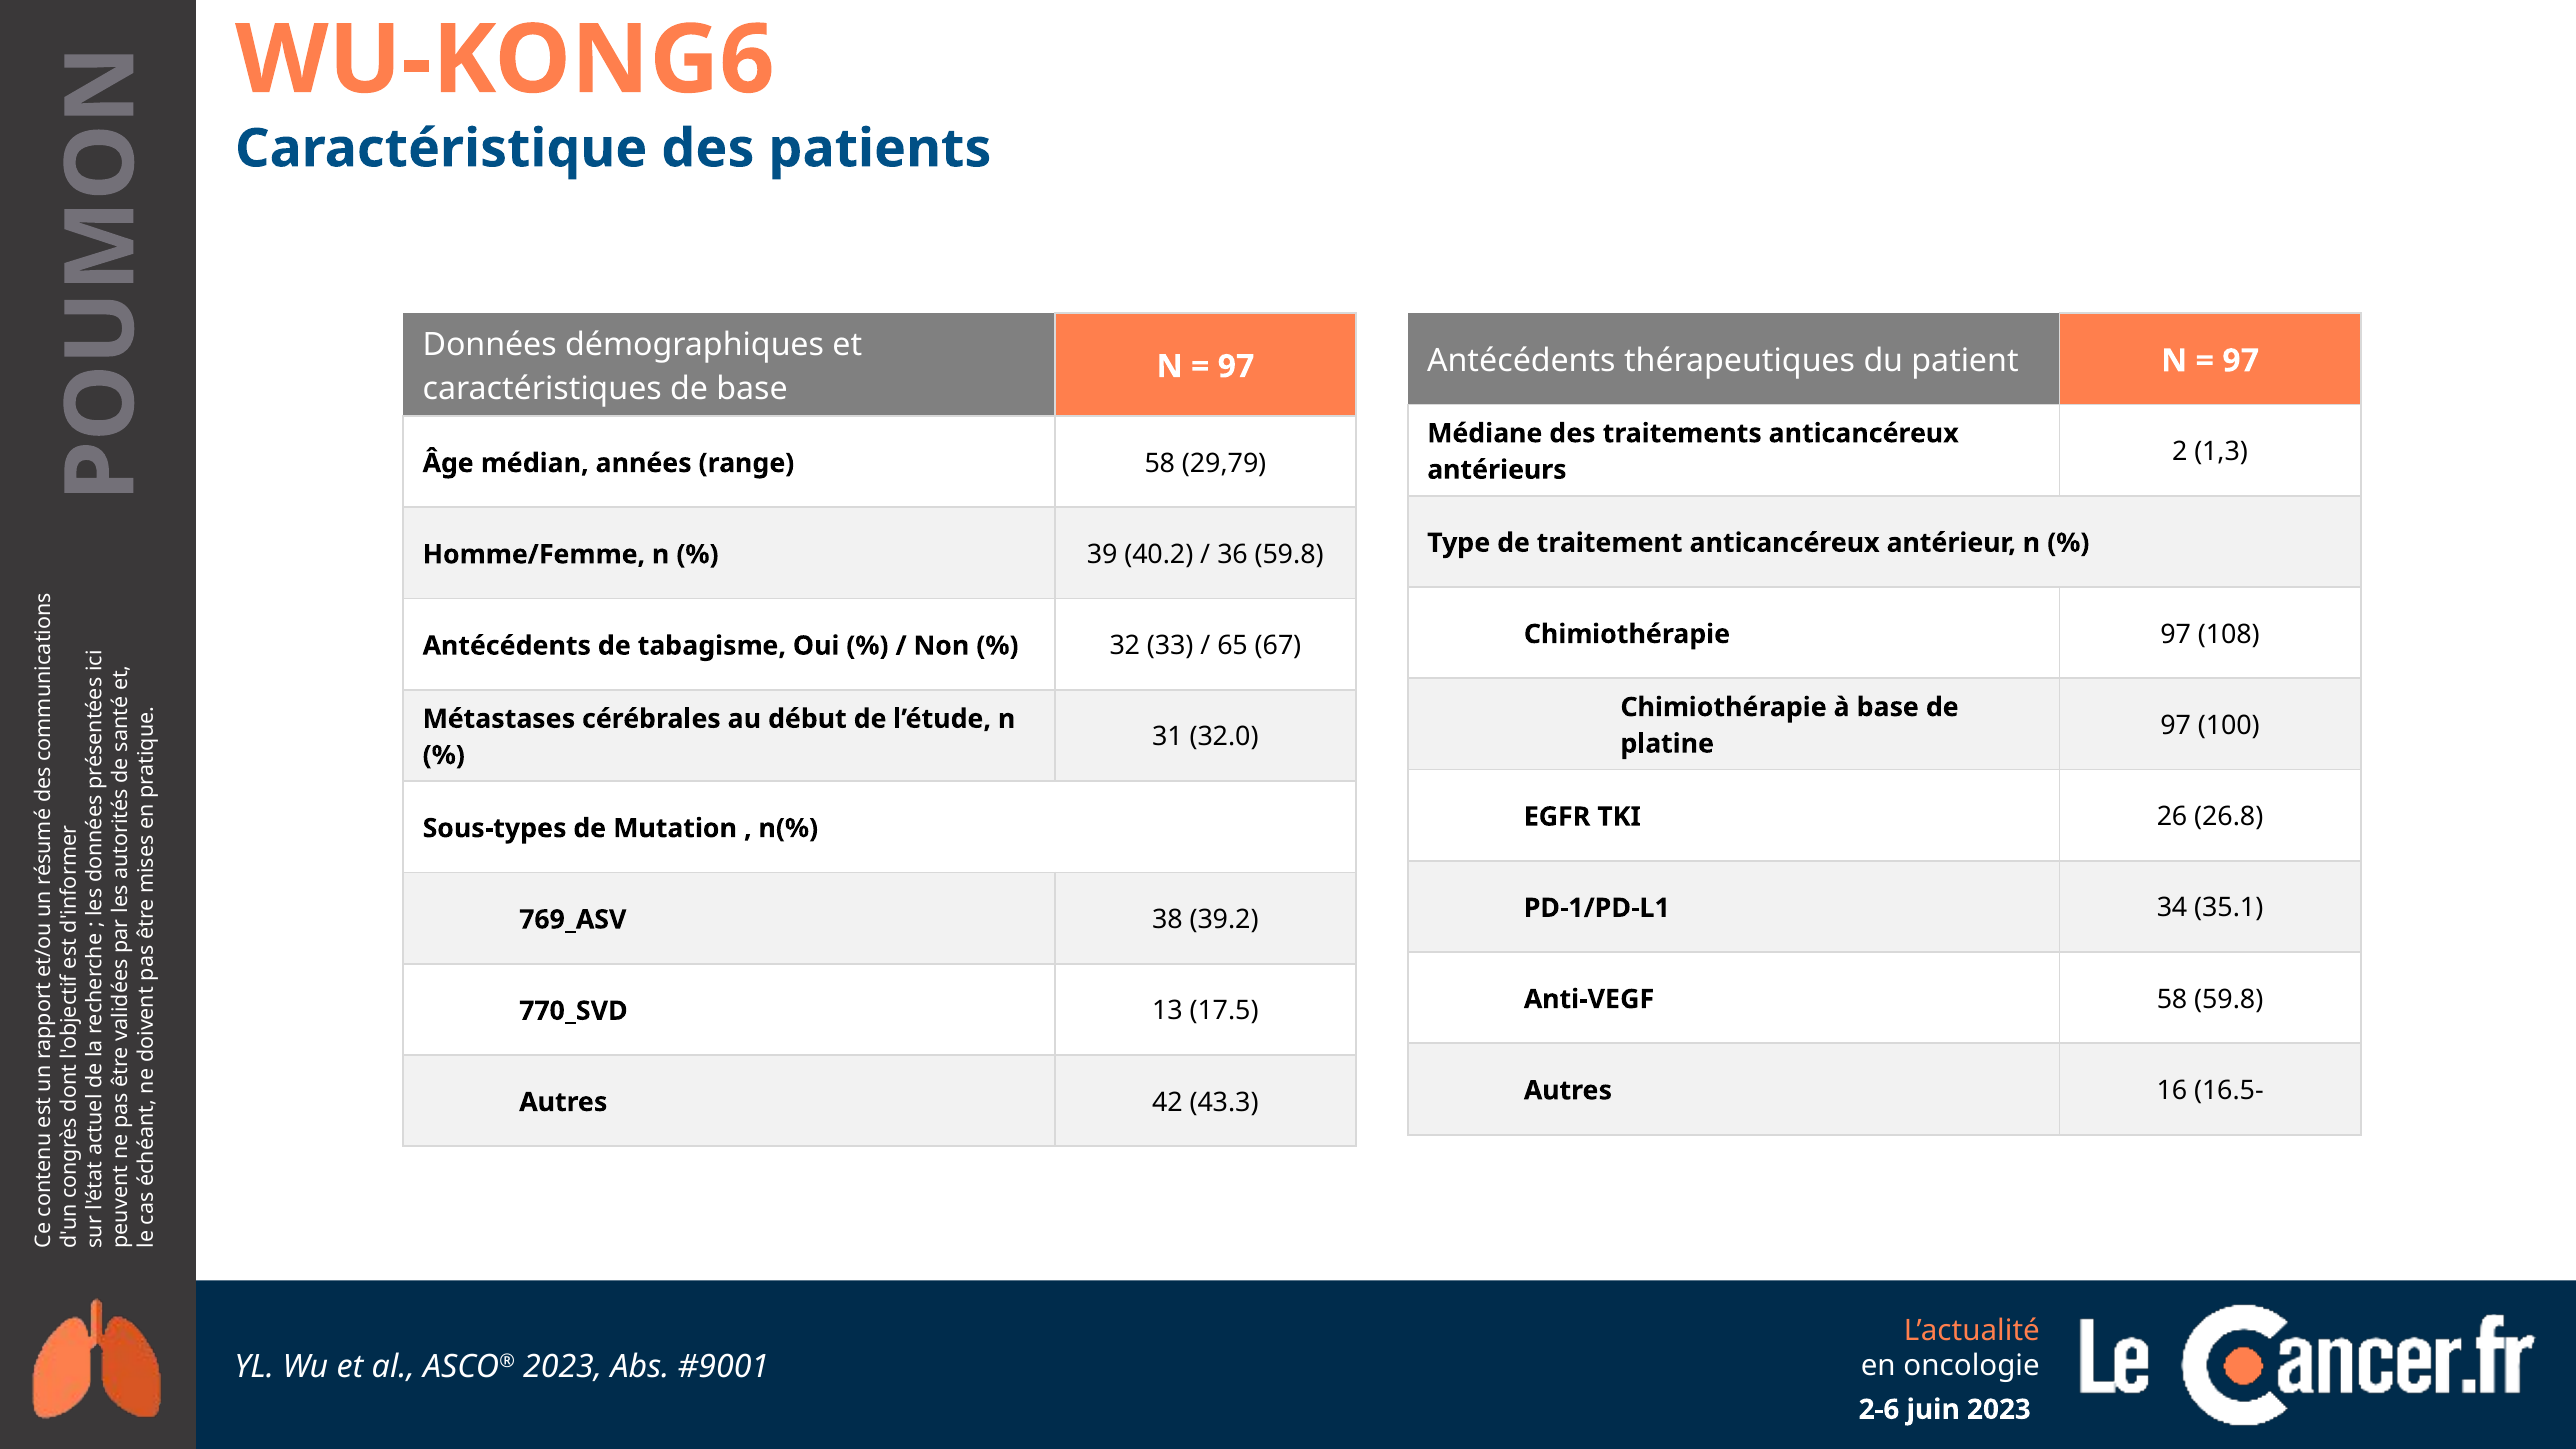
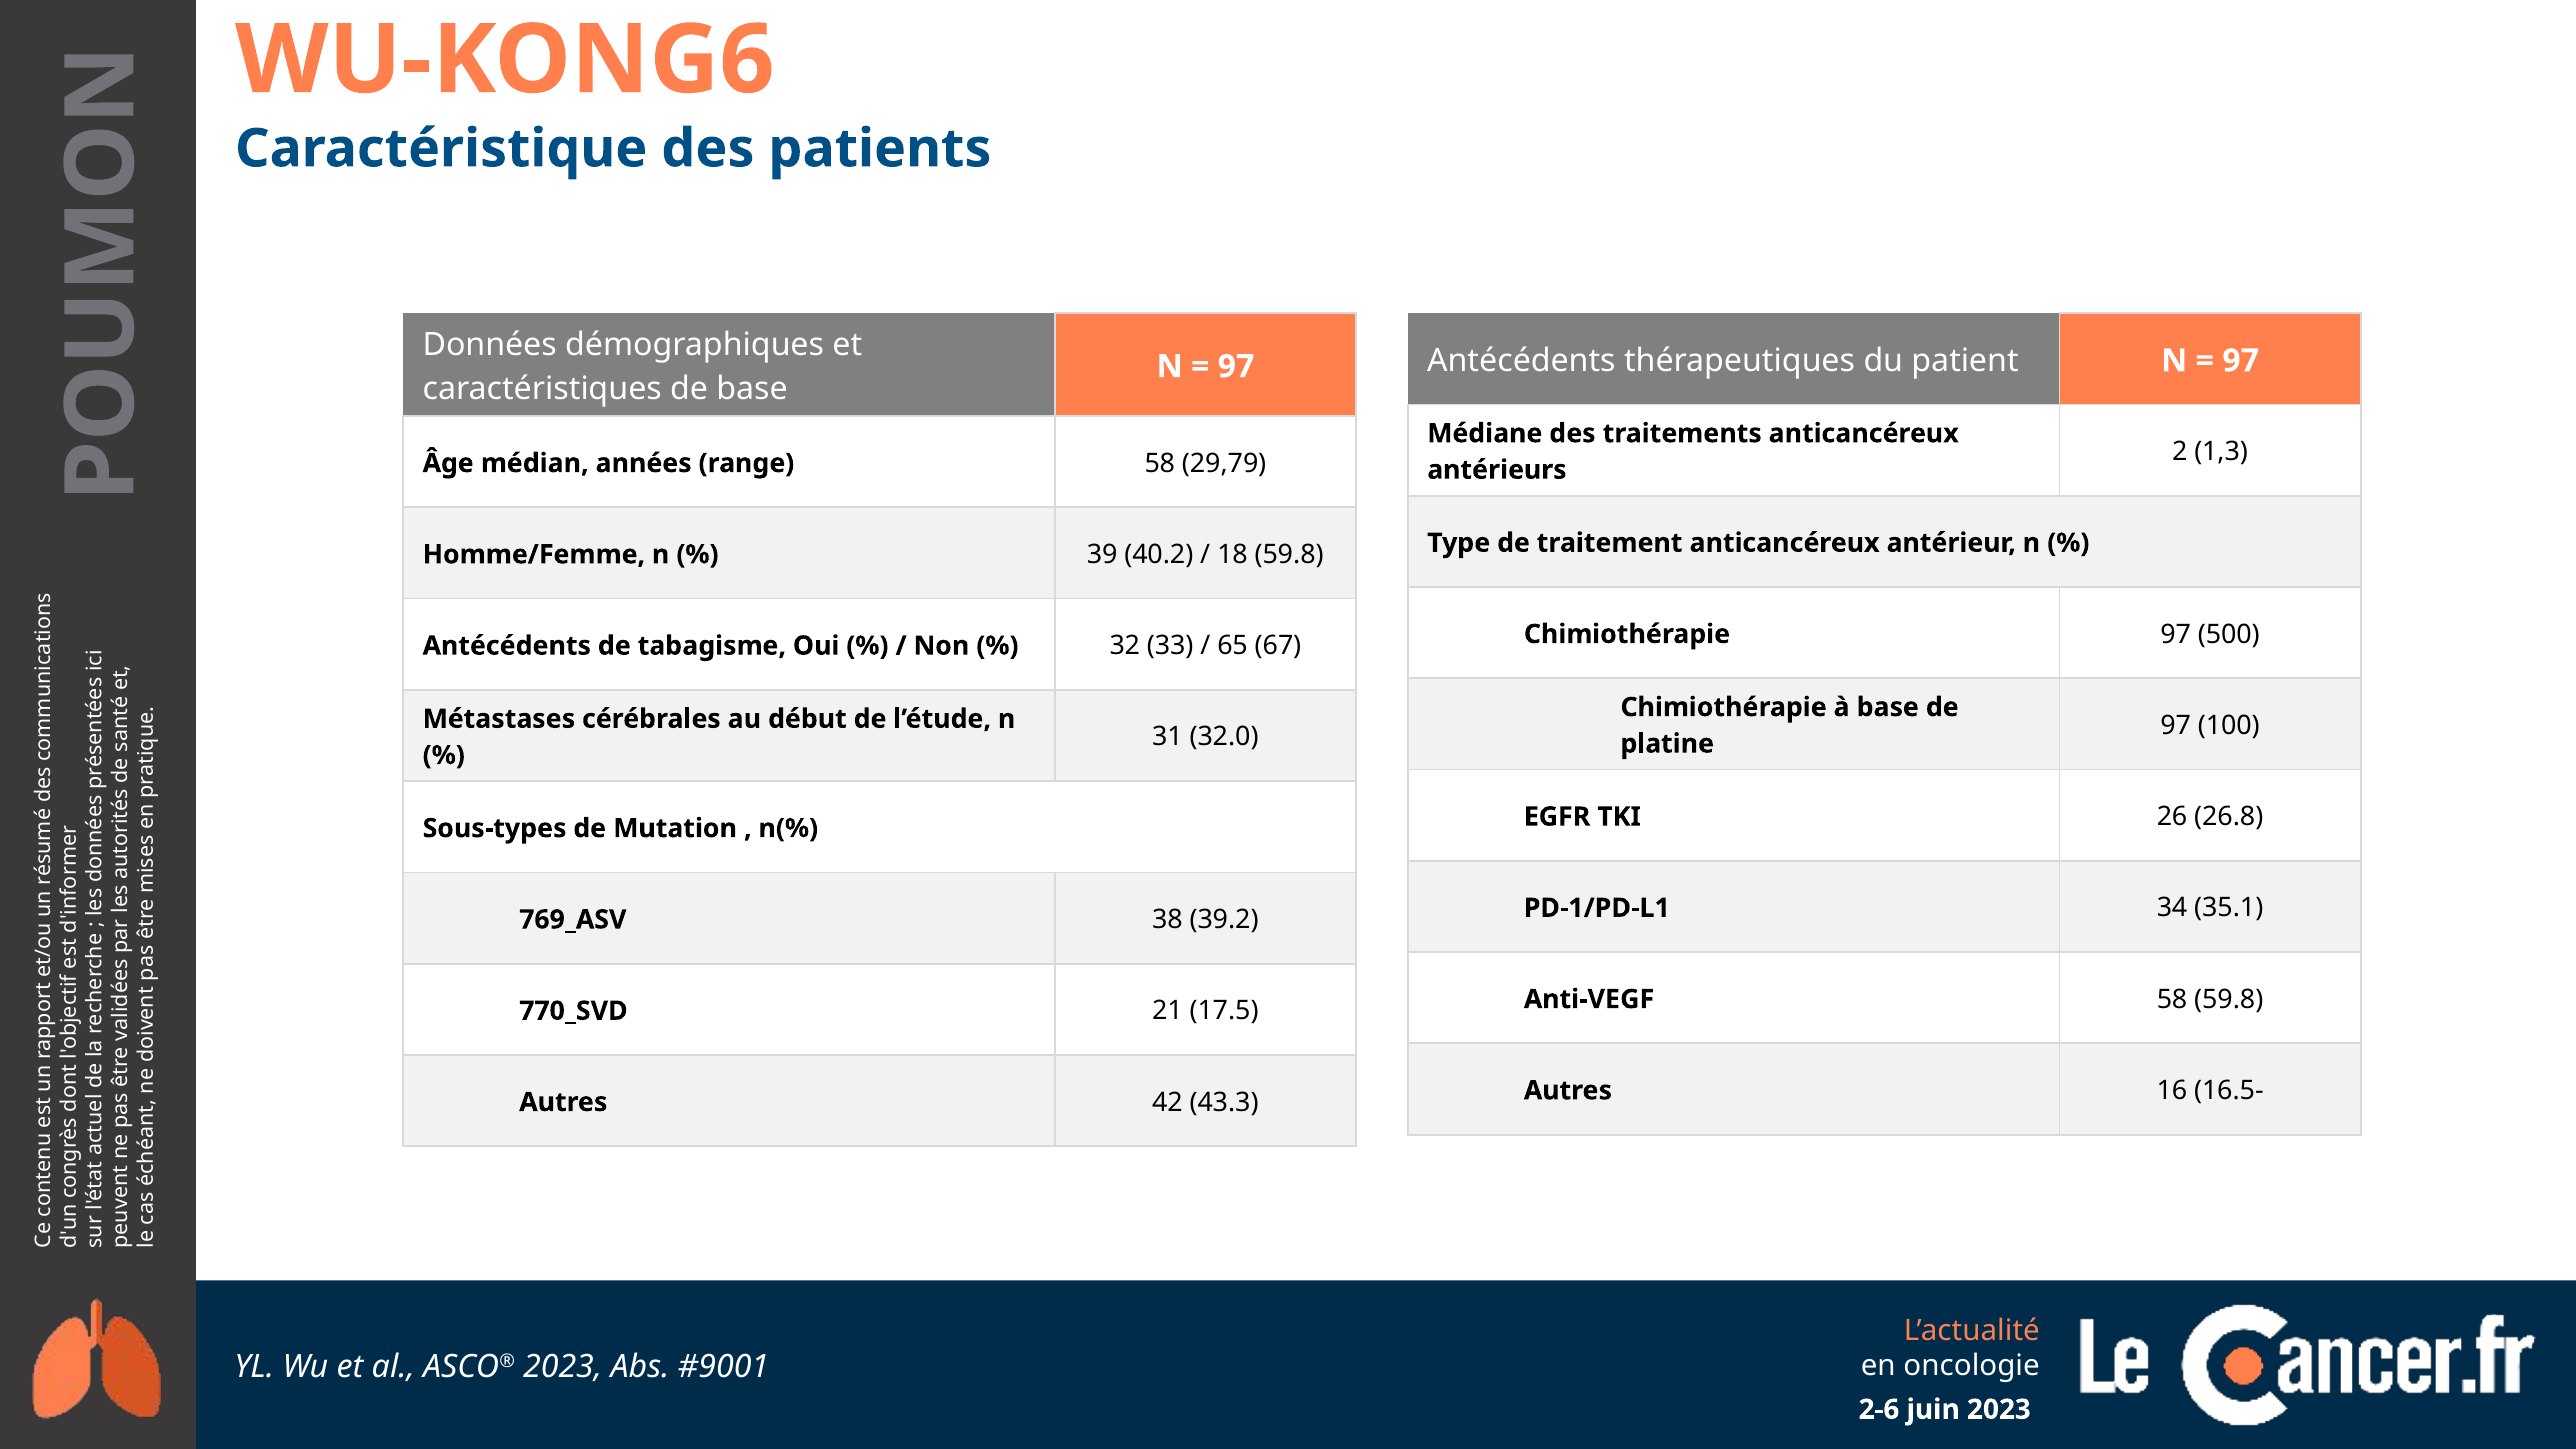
36: 36 -> 18
108: 108 -> 500
13: 13 -> 21
